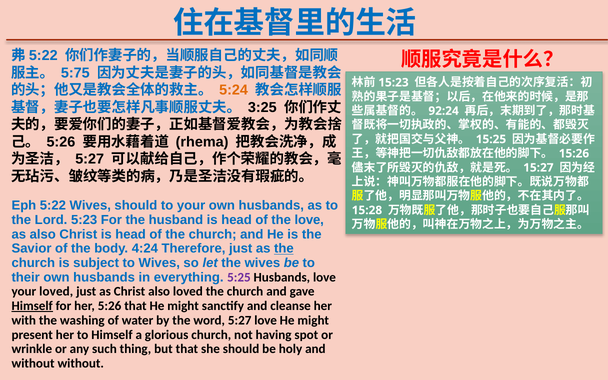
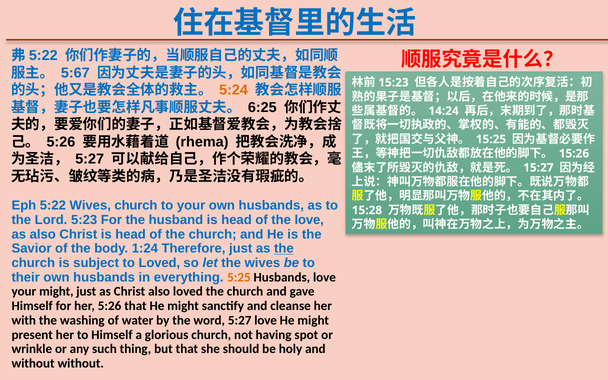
5:75: 5:75 -> 5:67
3:25: 3:25 -> 6:25
92:24: 92:24 -> 14:24
Wives should: should -> church
4:24: 4:24 -> 1:24
to Wives: Wives -> Loved
5:25 colour: purple -> orange
your loved: loved -> might
Himself at (32, 306) underline: present -> none
